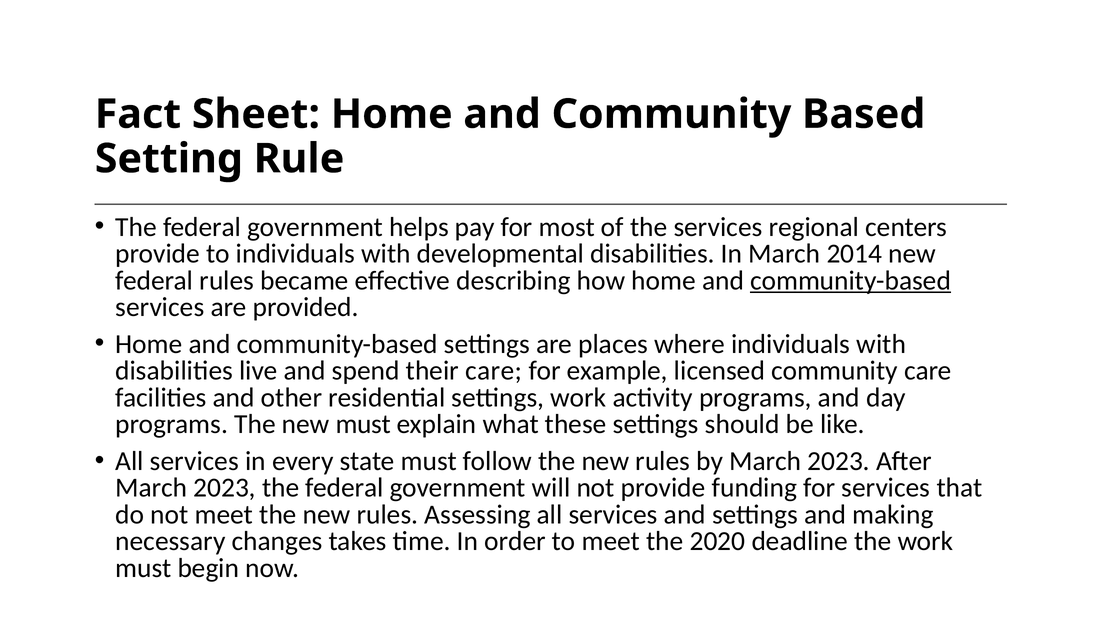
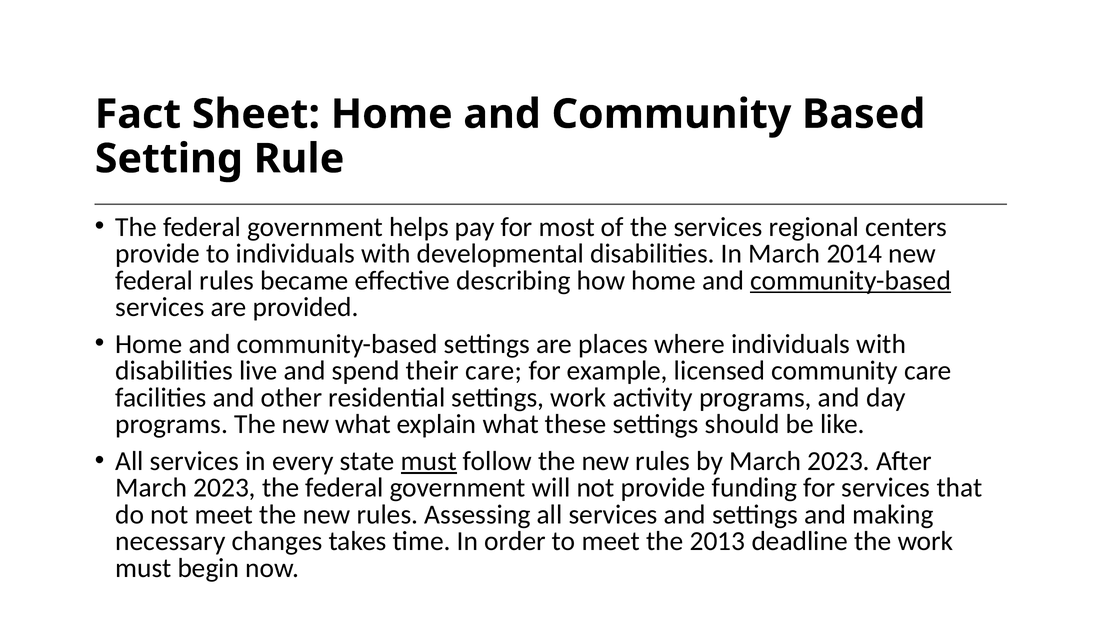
new must: must -> what
must at (429, 461) underline: none -> present
2020: 2020 -> 2013
